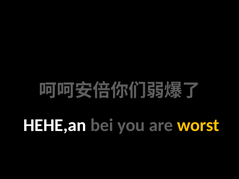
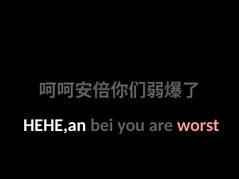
worst colour: yellow -> pink
